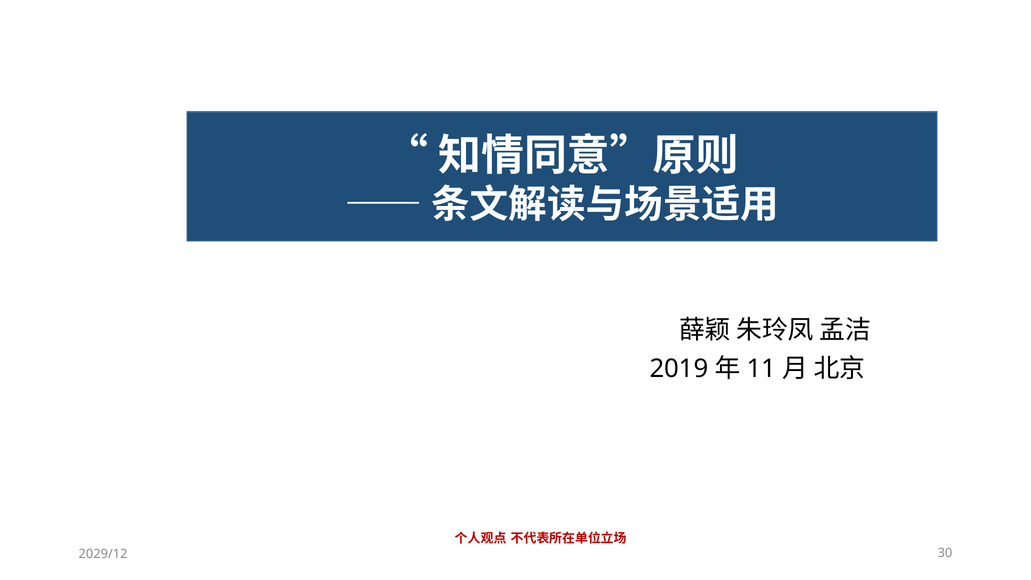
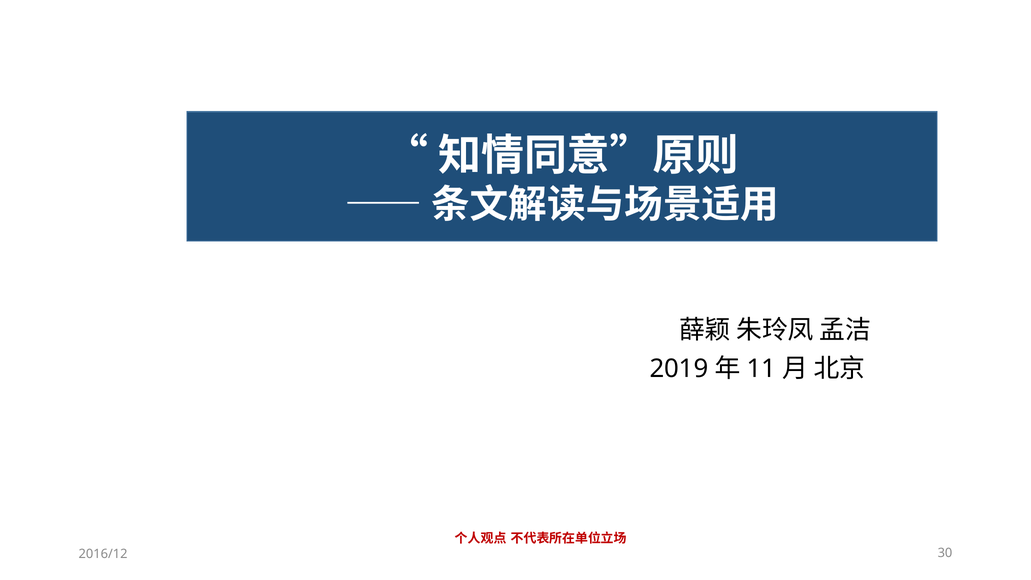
2029/12: 2029/12 -> 2016/12
